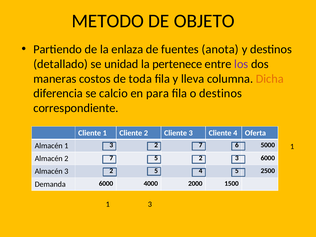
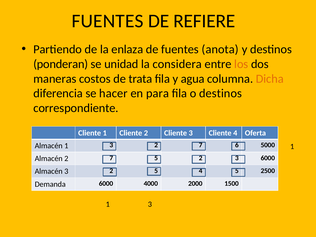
METODO at (108, 21): METODO -> FUENTES
OBJETO: OBJETO -> REFIERE
detallado: detallado -> ponderan
pertenece: pertenece -> considera
los colour: purple -> orange
toda: toda -> trata
lleva: lleva -> agua
calcio: calcio -> hacer
